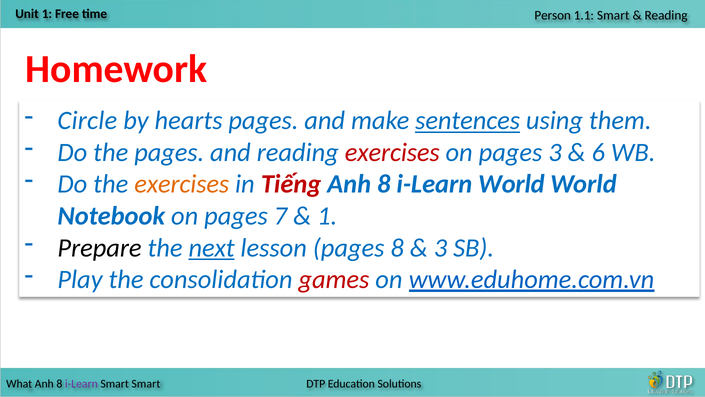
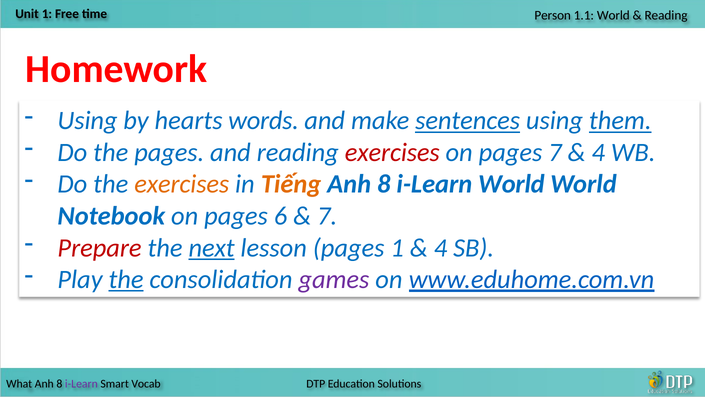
Smart at (613, 16): Smart -> World
Circle at (87, 121): Circle -> Using
hearts pages: pages -> words
them underline: none -> present
pages 3: 3 -> 7
6 at (598, 152): 6 -> 4
Tiếng colour: red -> orange
7: 7 -> 6
1 at (327, 216): 1 -> 7
Prepare colour: black -> red
pages 8: 8 -> 1
3 at (440, 248): 3 -> 4
the at (126, 279) underline: none -> present
games colour: red -> purple
Smart Smart: Smart -> Vocab
